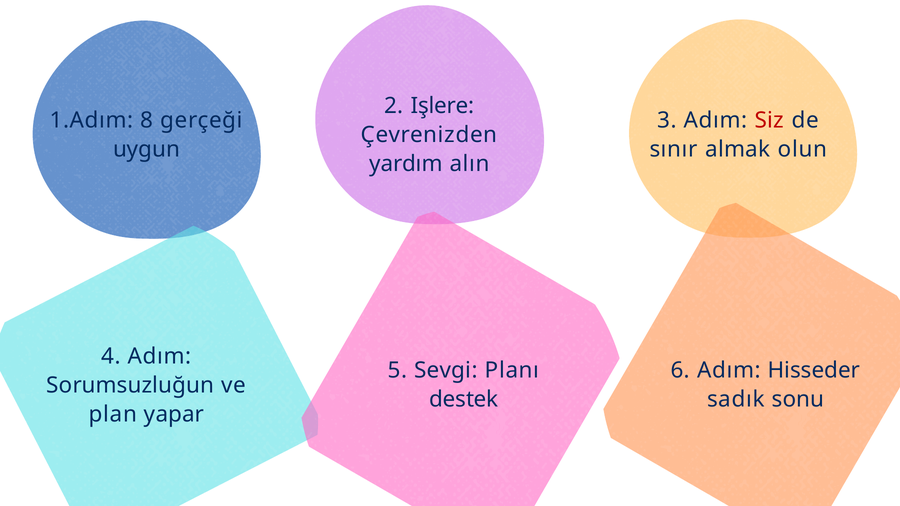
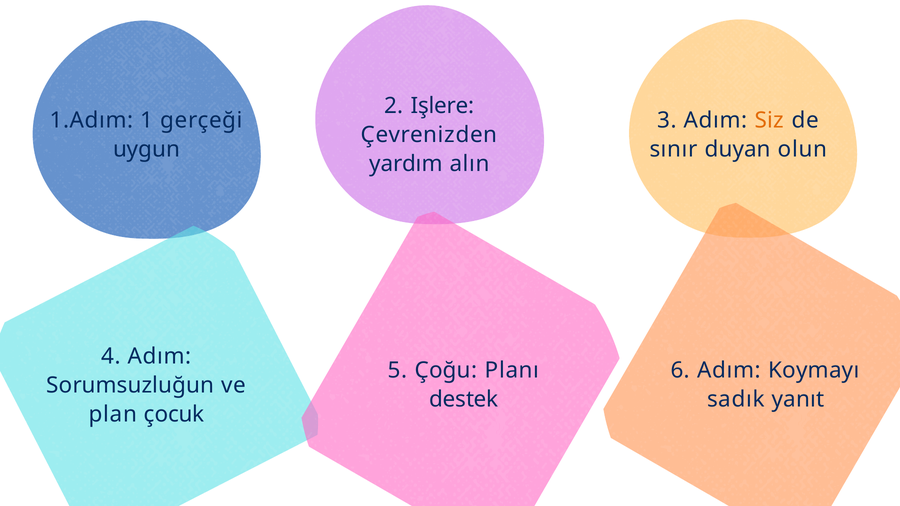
8: 8 -> 1
Siz colour: red -> orange
almak: almak -> duyan
Sevgi: Sevgi -> Çoğu
Hisseder: Hisseder -> Koymayı
sonu: sonu -> yanıt
yapar: yapar -> çocuk
